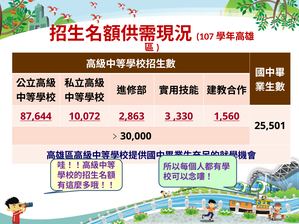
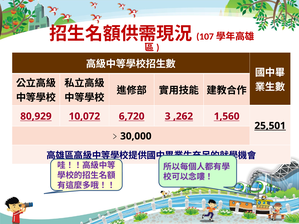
87,644: 87,644 -> 80,929
2,863: 2,863 -> 6,720
,330: ,330 -> ,262
25,501 underline: none -> present
